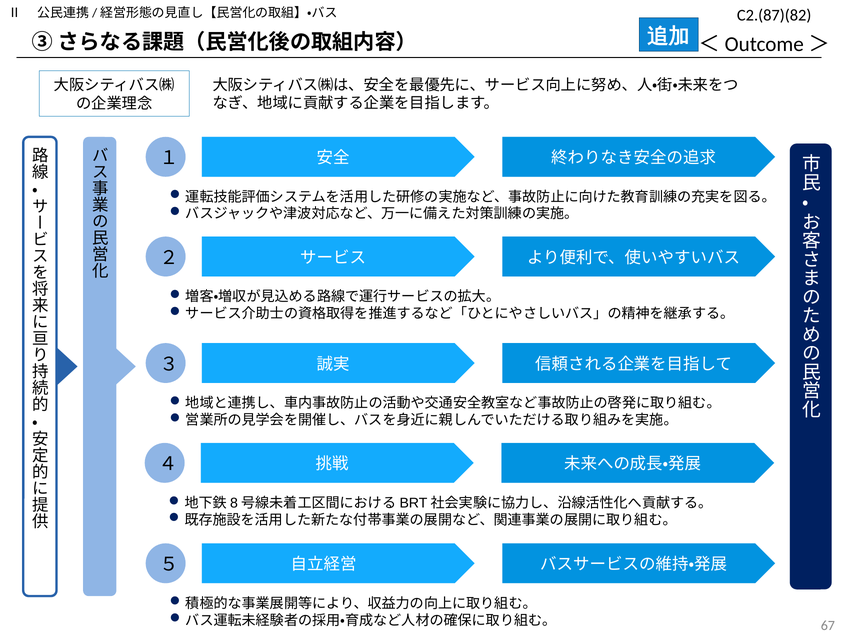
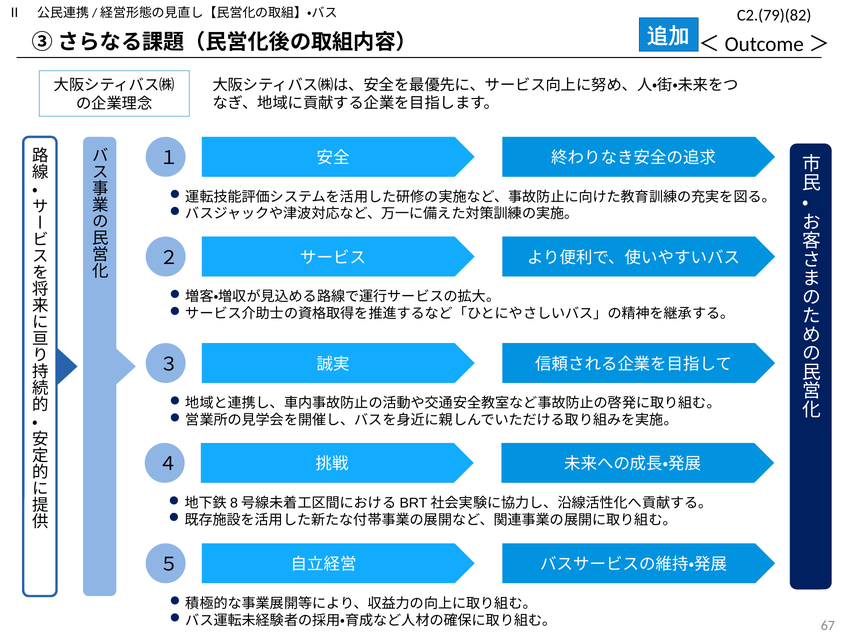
C2.(87)(82: C2.(87)(82 -> C2.(79)(82
